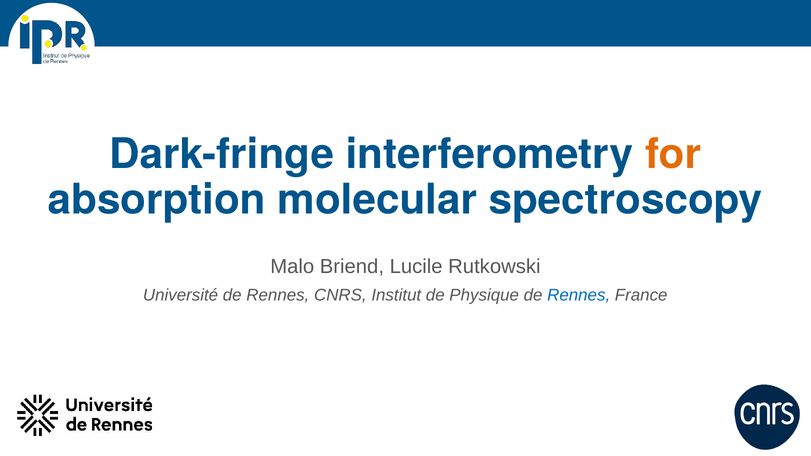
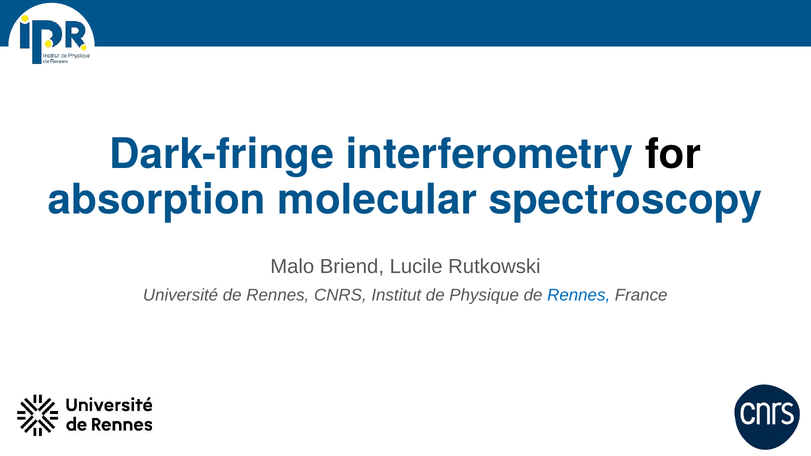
for colour: orange -> black
